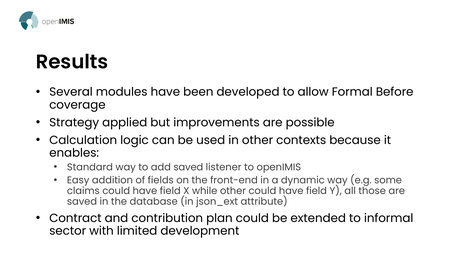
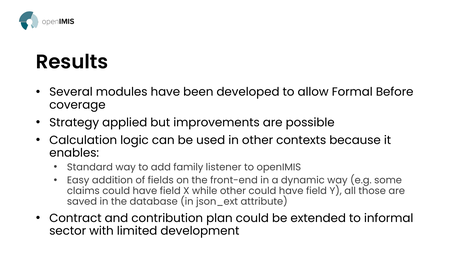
add saved: saved -> family
